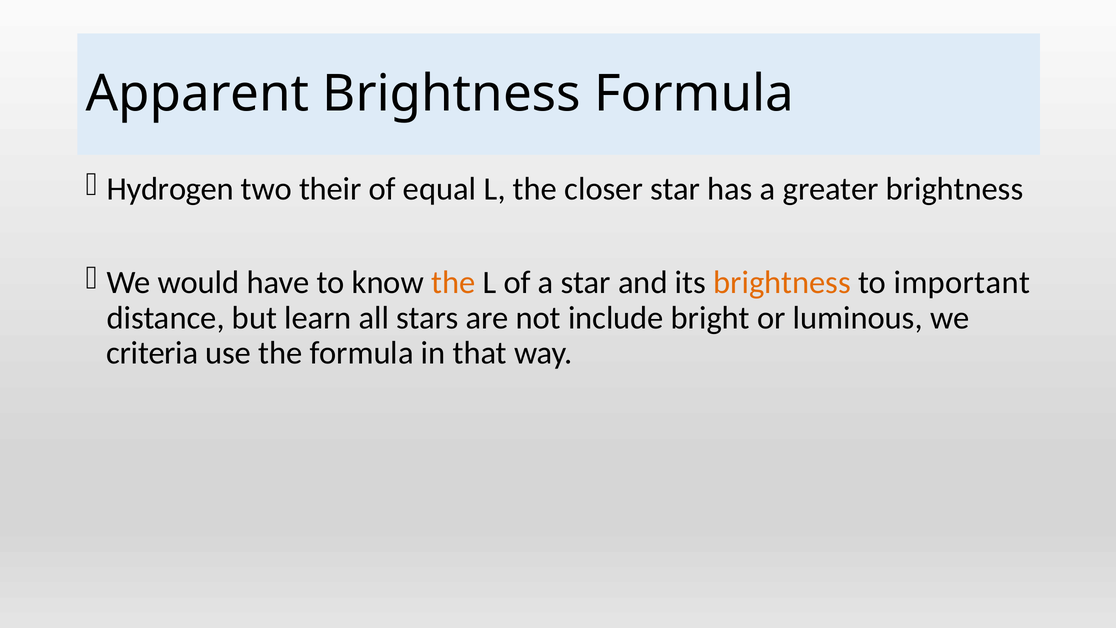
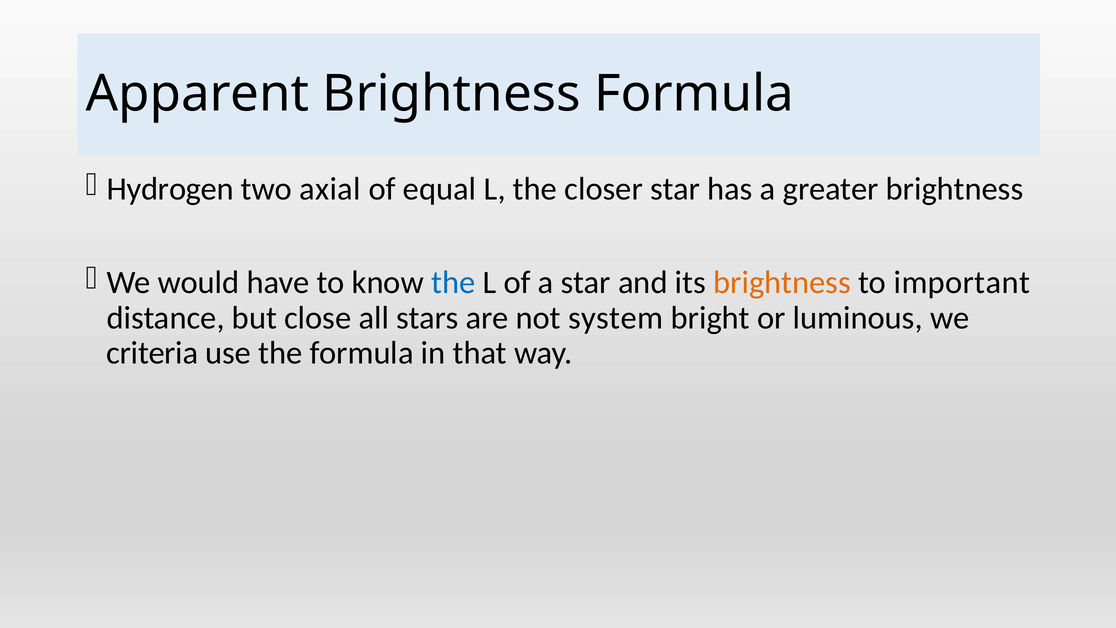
their: their -> axial
the at (453, 283) colour: orange -> blue
learn: learn -> close
include: include -> system
